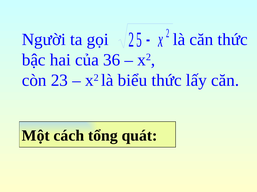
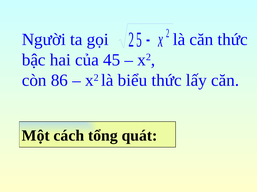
36: 36 -> 45
23: 23 -> 86
